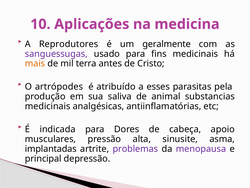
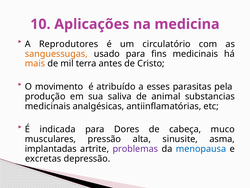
geralmente: geralmente -> circulatório
sanguessugas colour: purple -> orange
artrópodes: artrópodes -> movimento
apoio: apoio -> muco
menopausa colour: purple -> blue
principal: principal -> excretas
